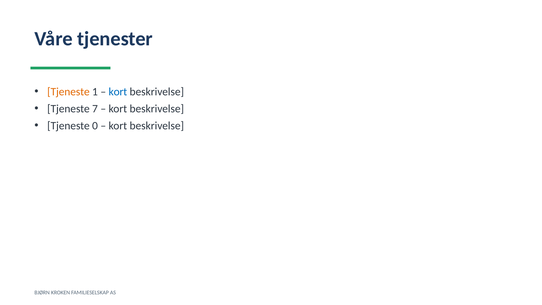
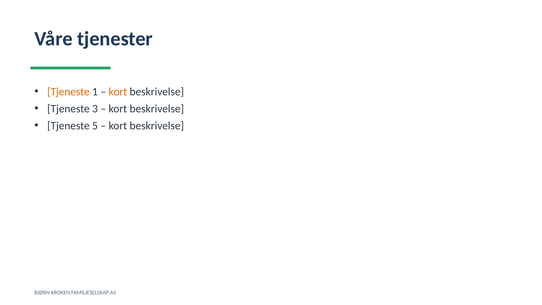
kort at (118, 92) colour: blue -> orange
7: 7 -> 3
0: 0 -> 5
